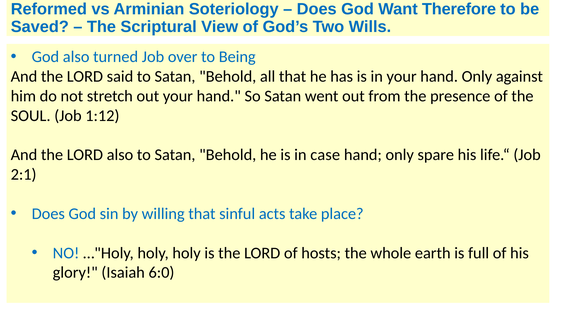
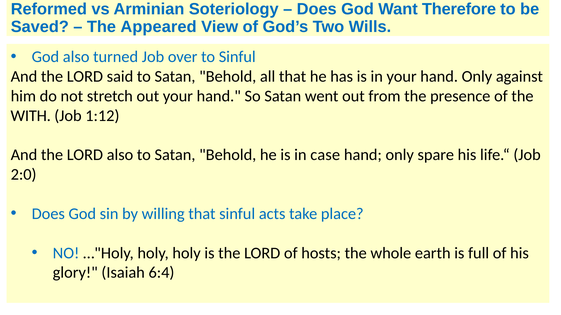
Scriptural: Scriptural -> Appeared
to Being: Being -> Sinful
SOUL: SOUL -> WITH
2:1: 2:1 -> 2:0
6:0: 6:0 -> 6:4
